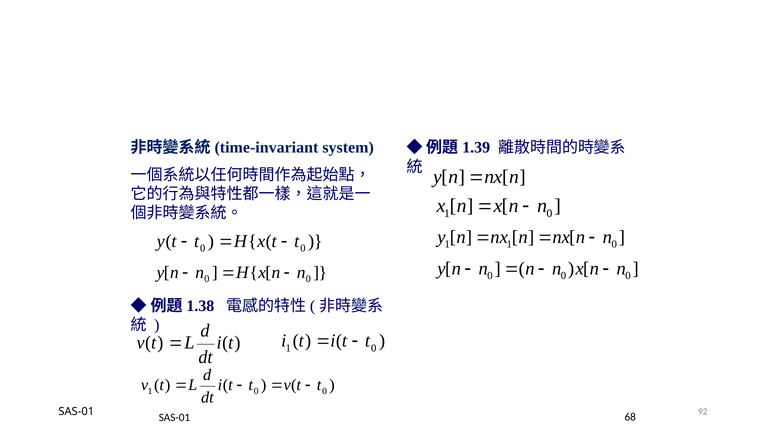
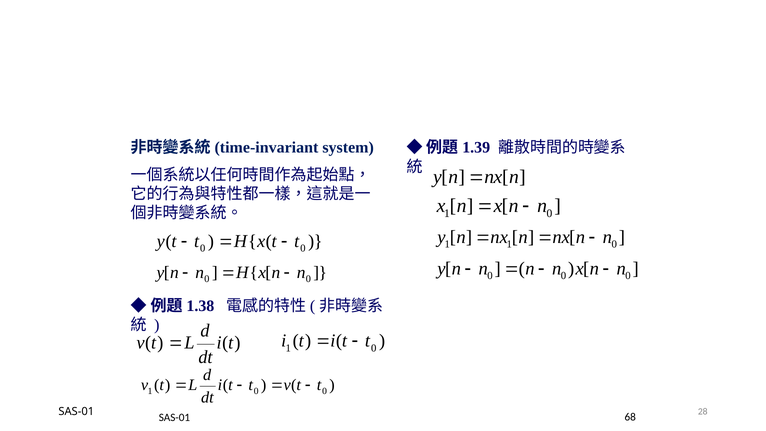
92: 92 -> 28
